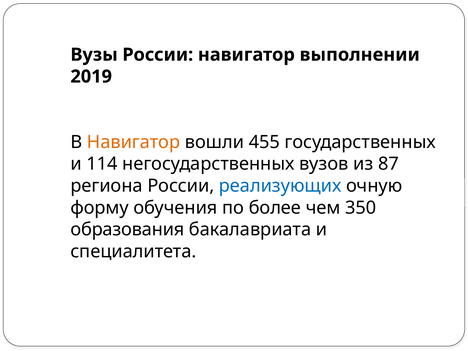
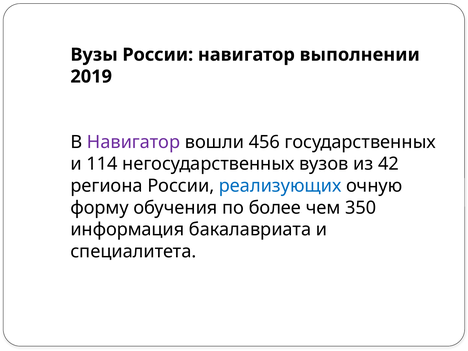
Навигатор at (134, 142) colour: orange -> purple
455: 455 -> 456
87: 87 -> 42
образования: образования -> информация
